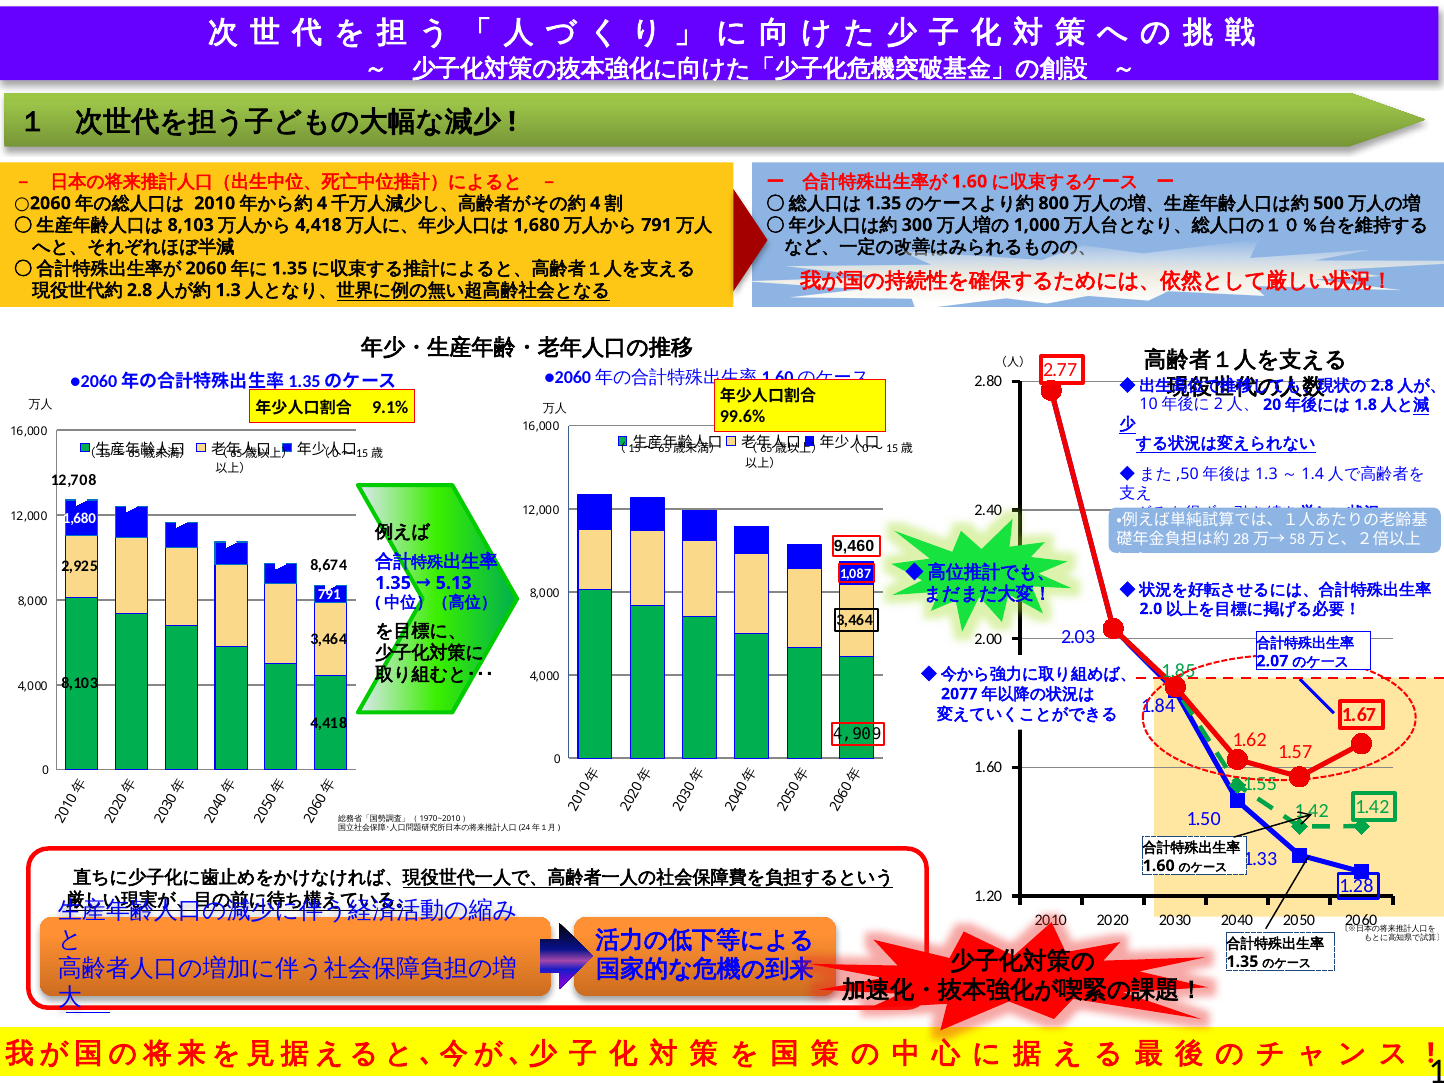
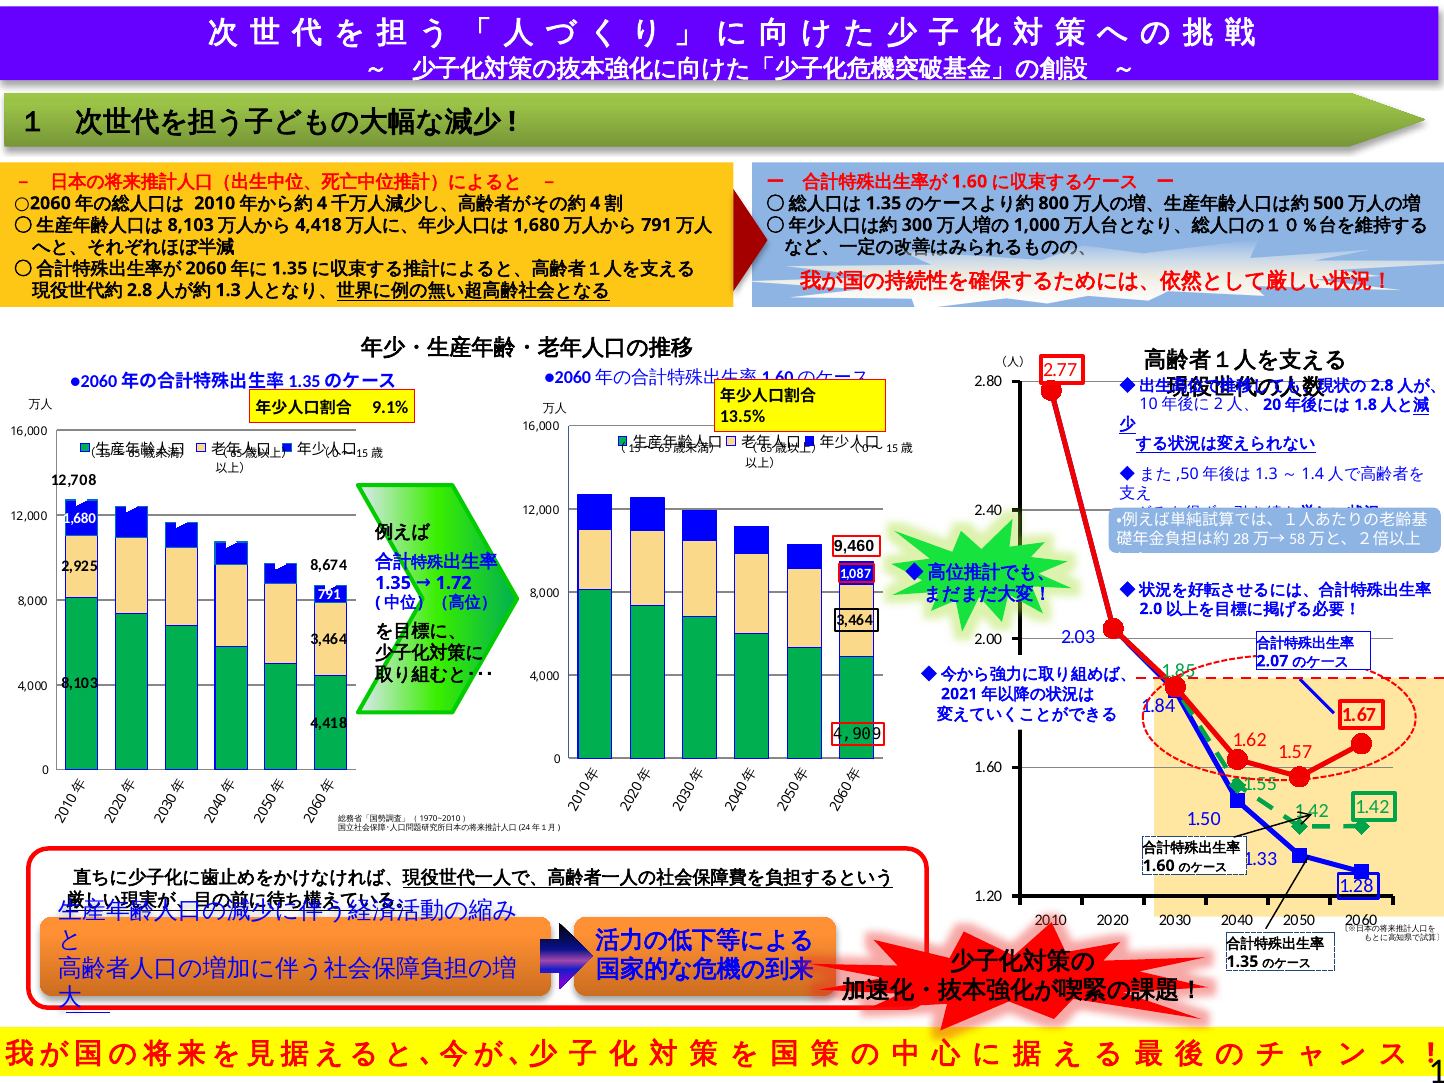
99.6%: 99.6% -> 13.5%
5.13: 5.13 -> 1.72
2077: 2077 -> 2021
